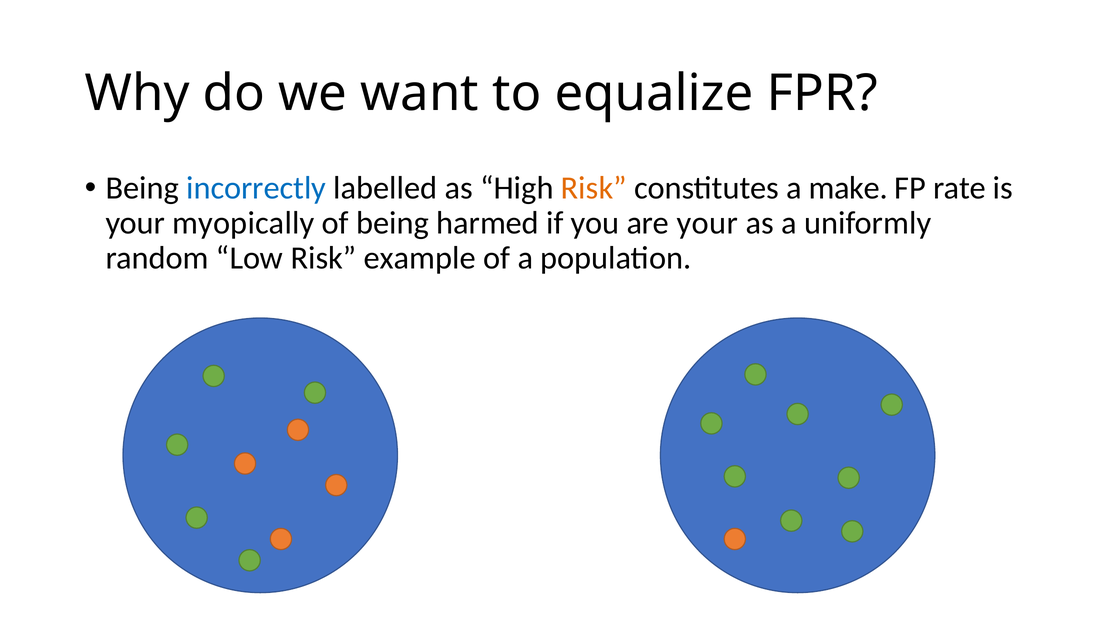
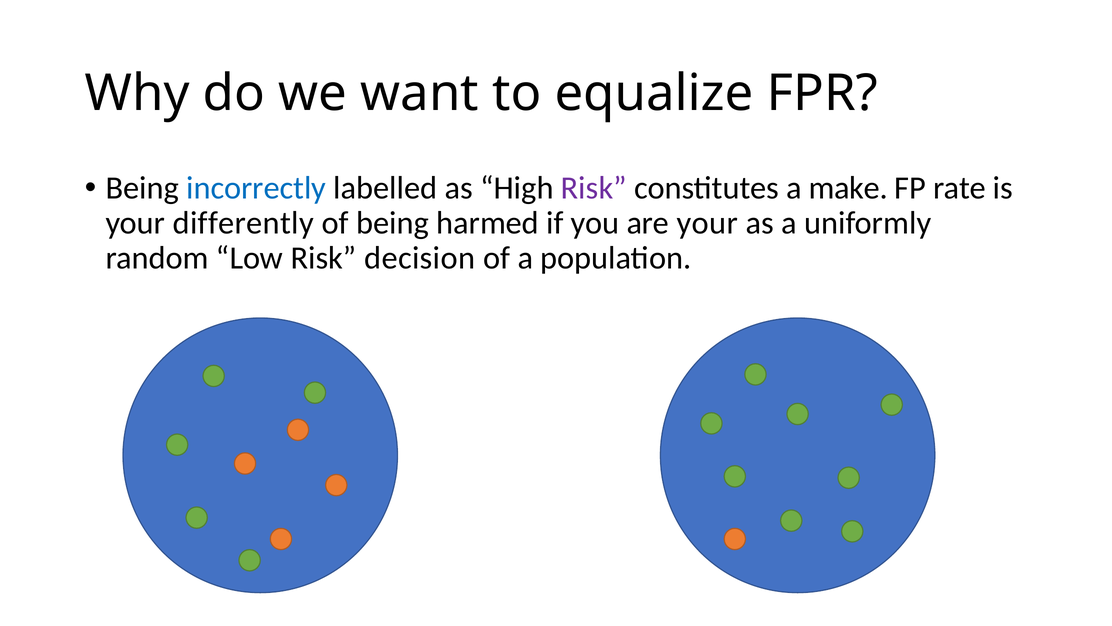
Risk at (594, 188) colour: orange -> purple
myopically: myopically -> differently
example: example -> decision
